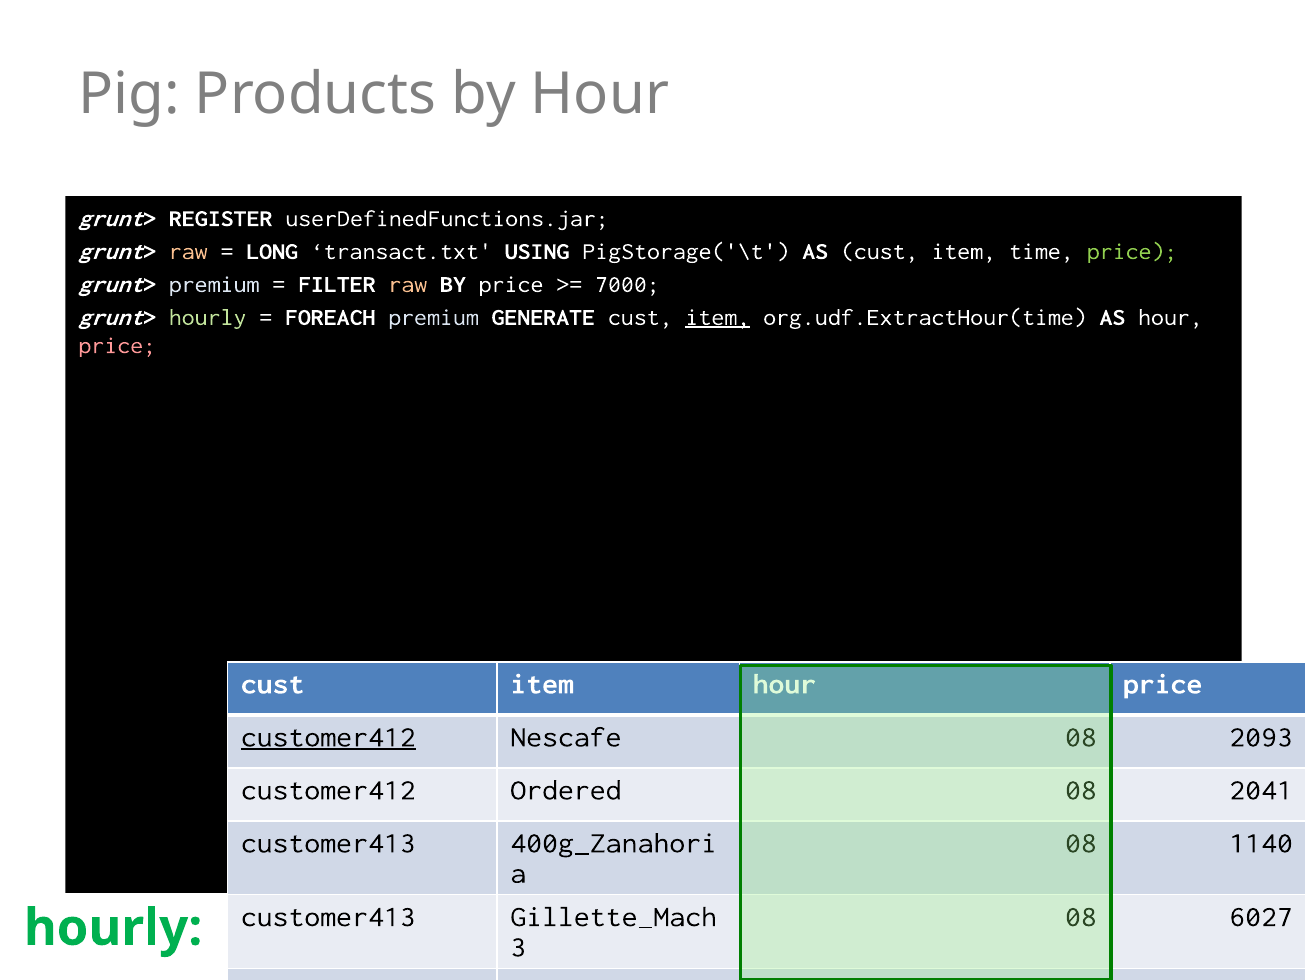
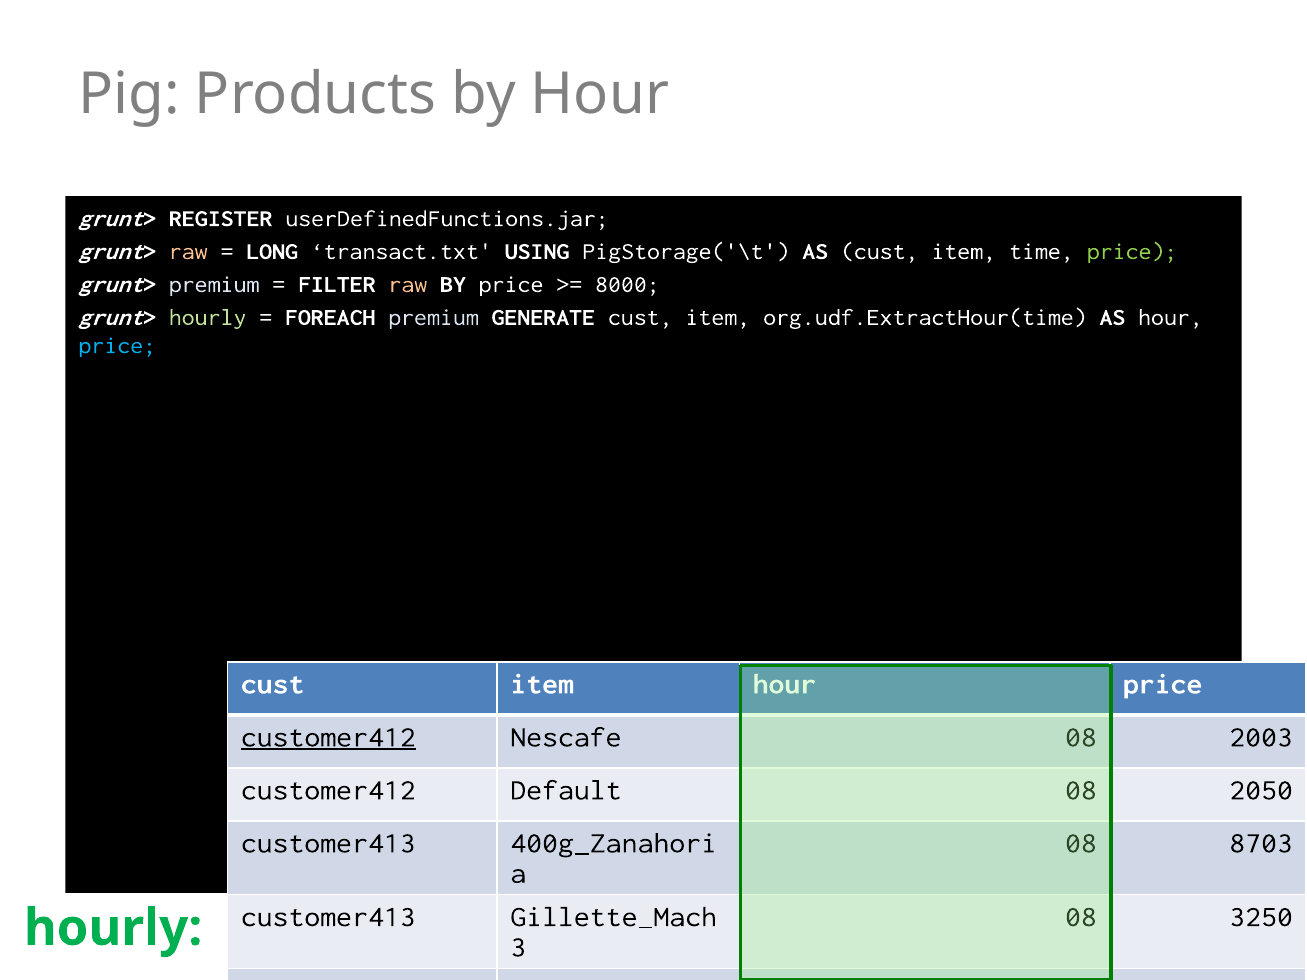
7000: 7000 -> 8000
item at (718, 317) underline: present -> none
price at (117, 345) colour: pink -> light blue
2093: 2093 -> 2003
Ordered: Ordered -> Default
2041: 2041 -> 2050
1140: 1140 -> 8703
6027: 6027 -> 3250
